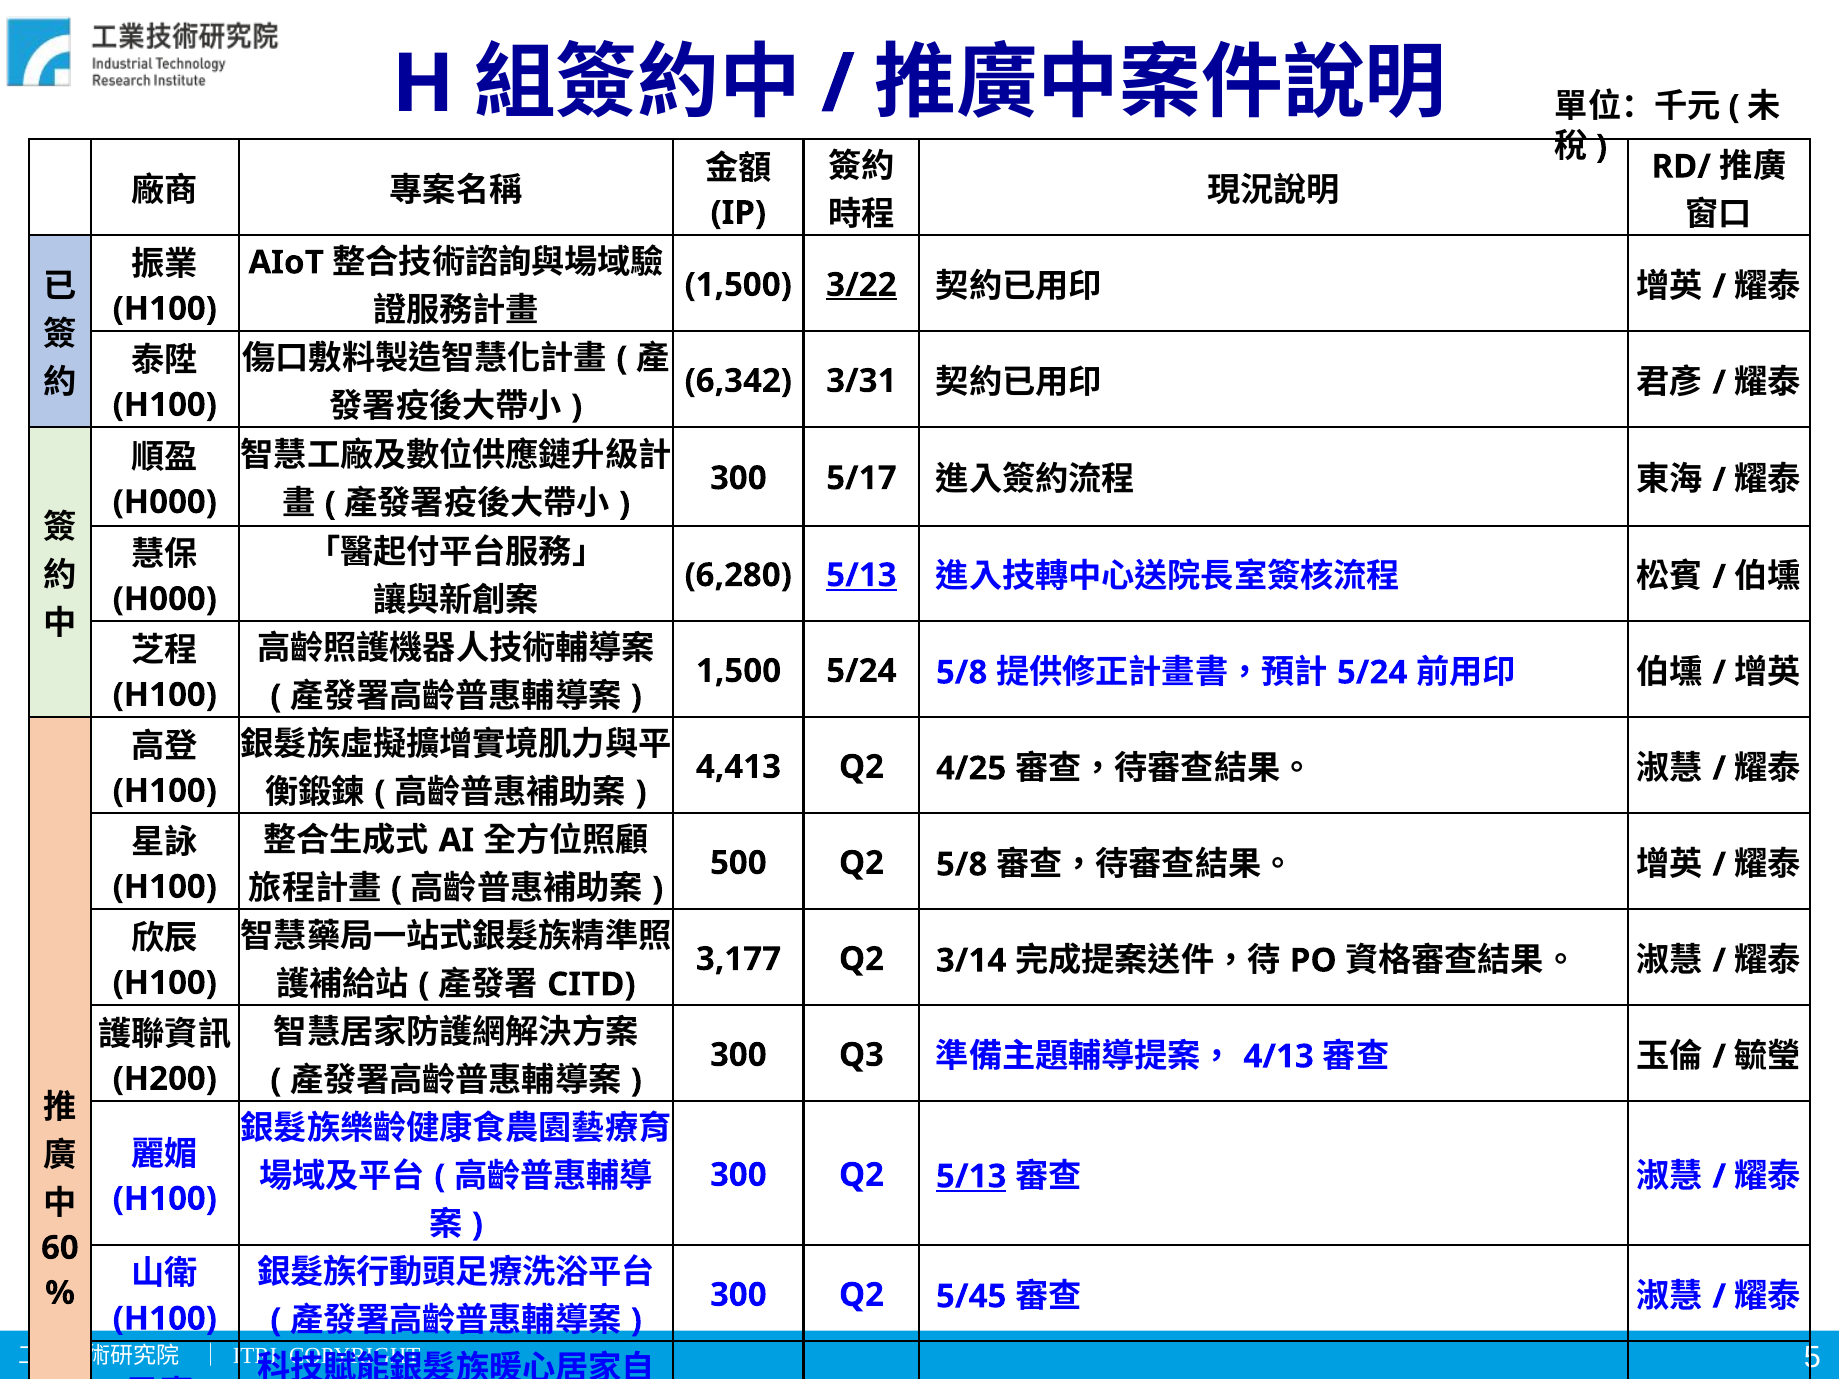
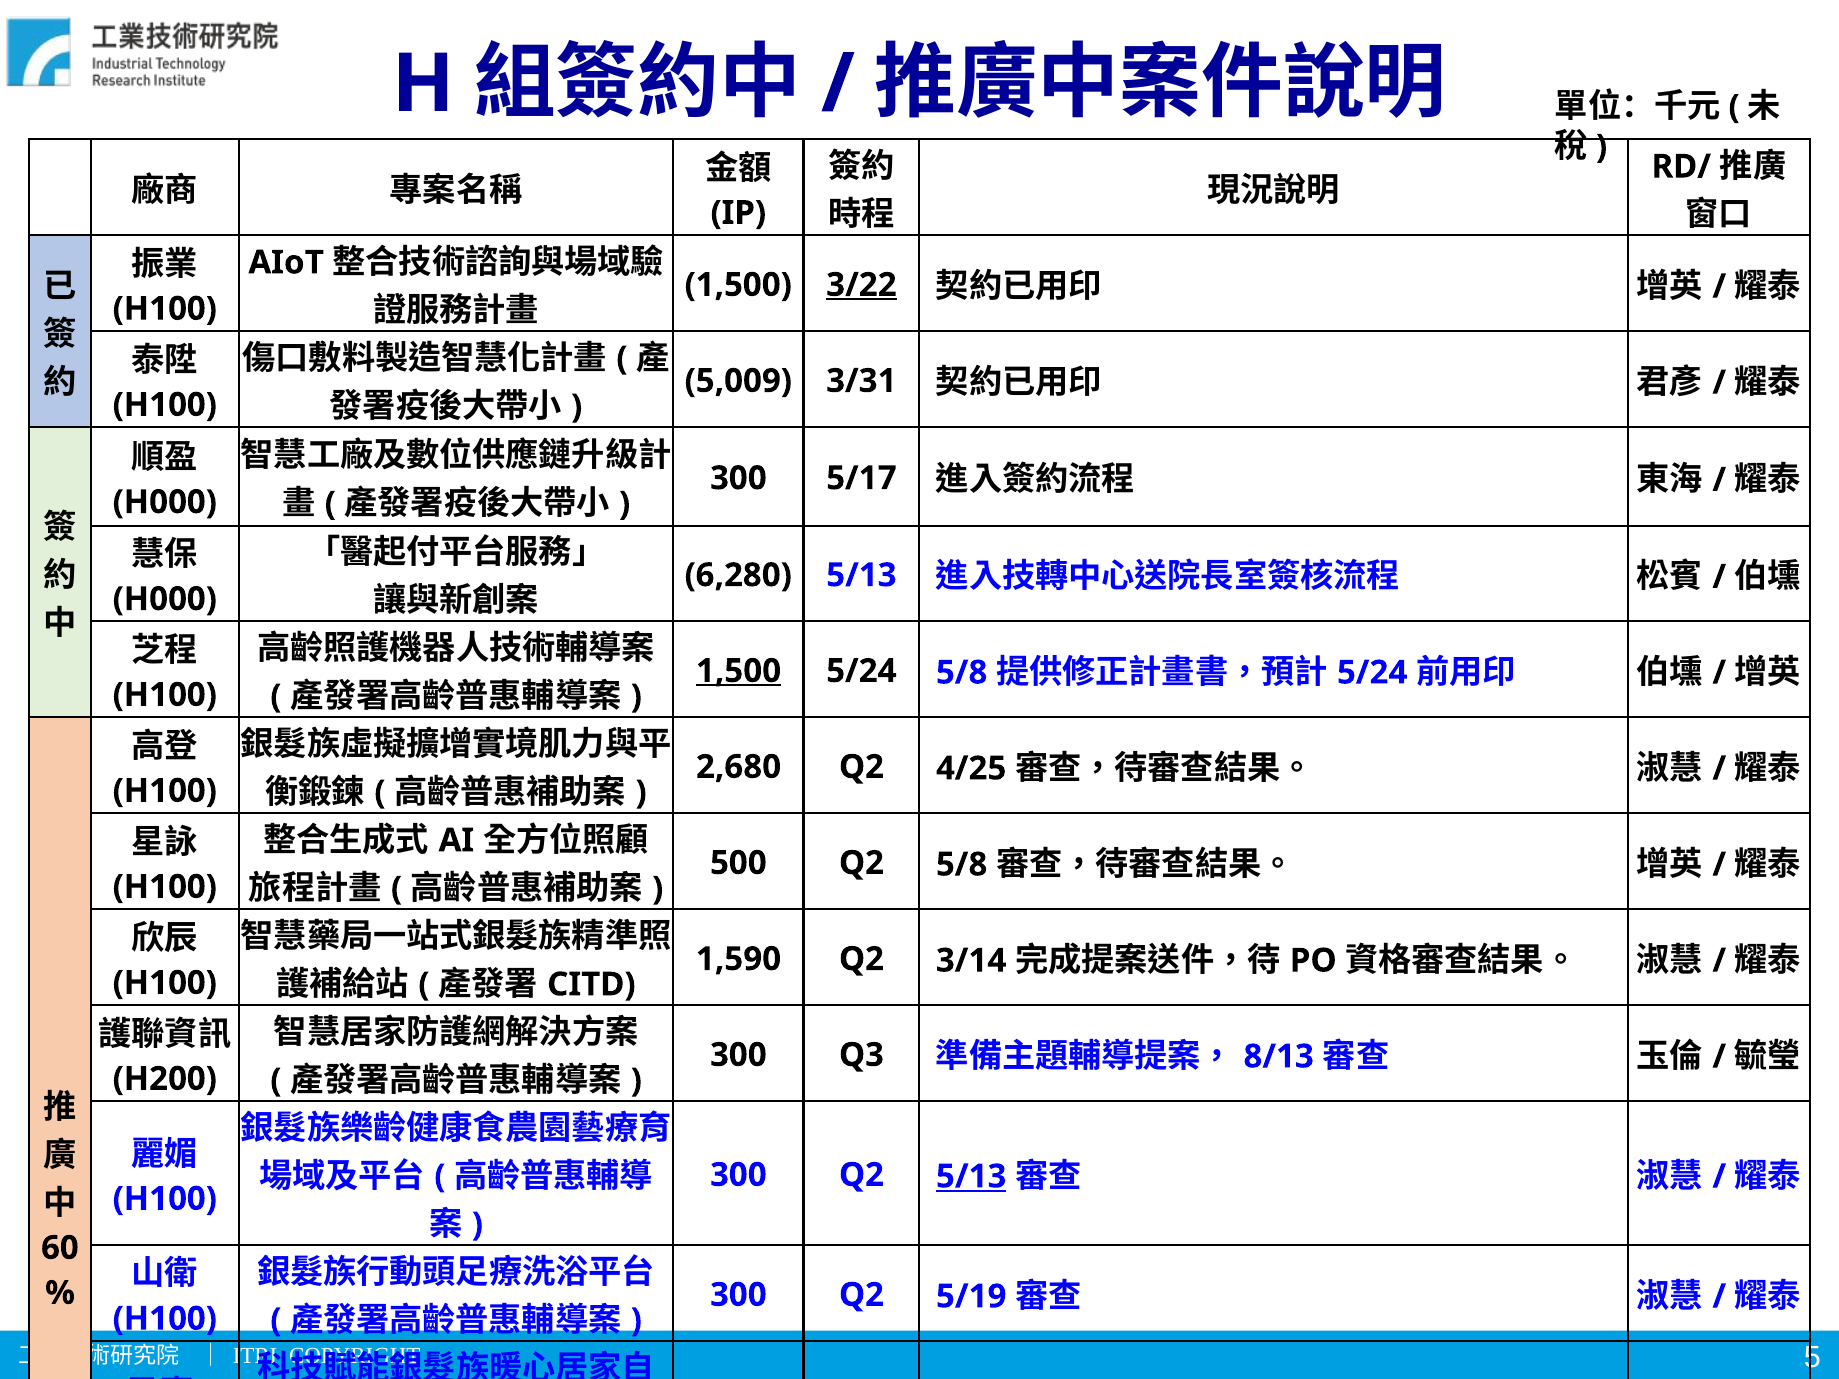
6,342: 6,342 -> 5,009
5/13 at (861, 575) underline: present -> none
1,500 at (739, 671) underline: none -> present
4,413: 4,413 -> 2,680
3,177: 3,177 -> 1,590
4/13: 4/13 -> 8/13
5/45: 5/45 -> 5/19
